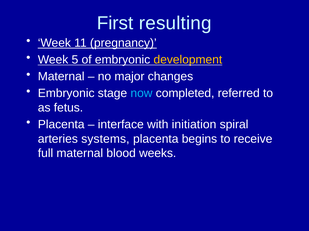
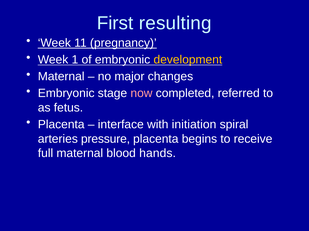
5: 5 -> 1
now colour: light blue -> pink
systems: systems -> pressure
weeks: weeks -> hands
